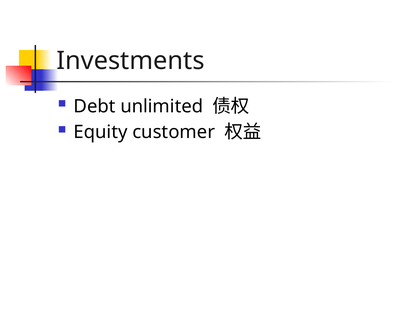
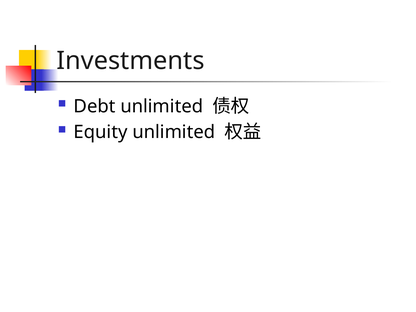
Equity customer: customer -> unlimited
